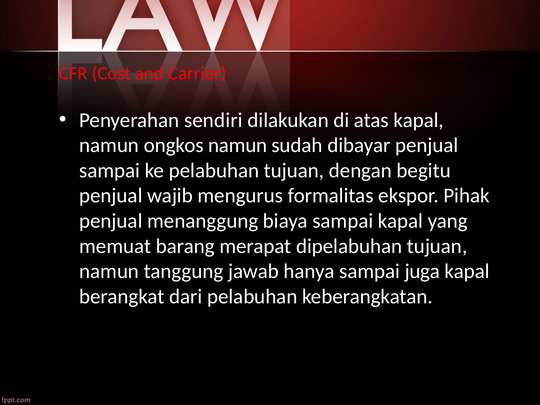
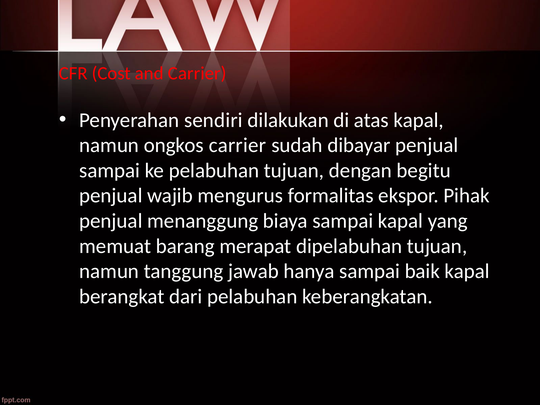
ongkos namun: namun -> carrier
juga: juga -> baik
